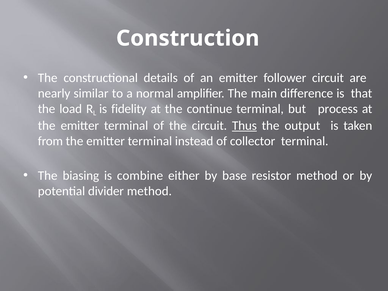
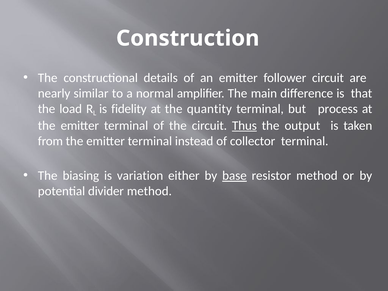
continue: continue -> quantity
combine: combine -> variation
base underline: none -> present
